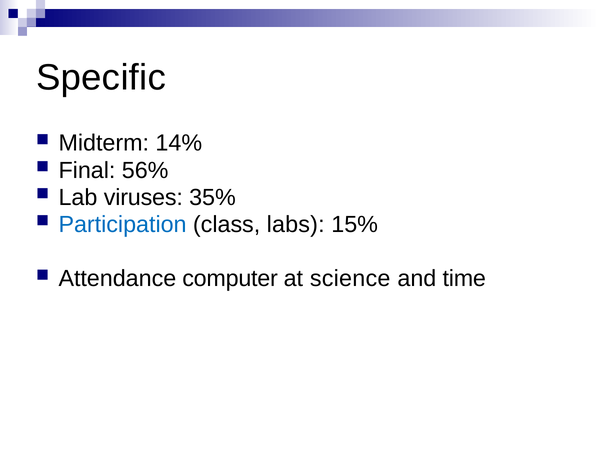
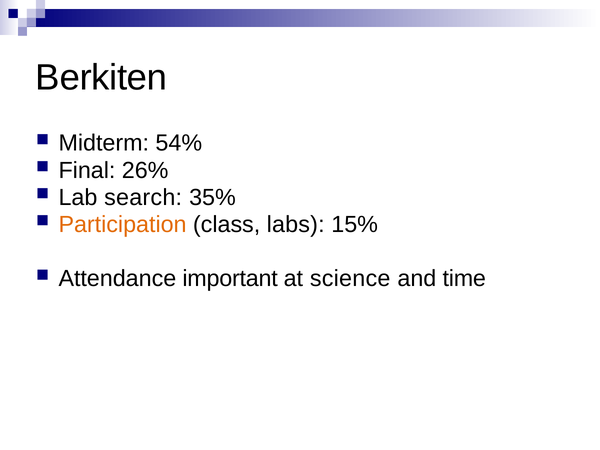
Specific: Specific -> Berkiten
14%: 14% -> 54%
56%: 56% -> 26%
viruses: viruses -> search
Participation colour: blue -> orange
computer: computer -> important
